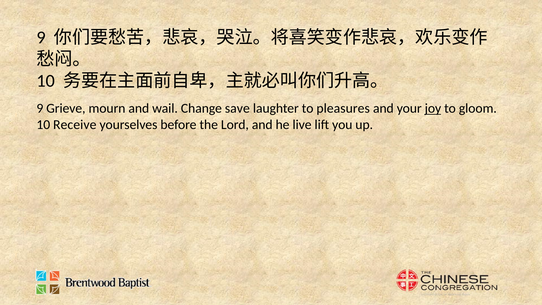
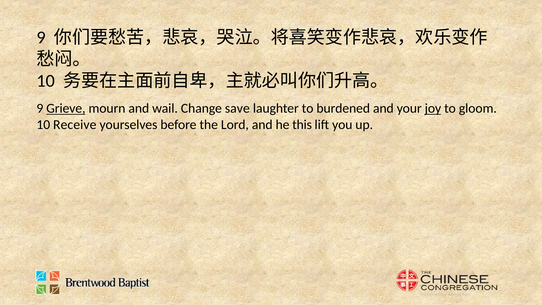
Grieve underline: none -> present
pleasures: pleasures -> burdened
live: live -> this
